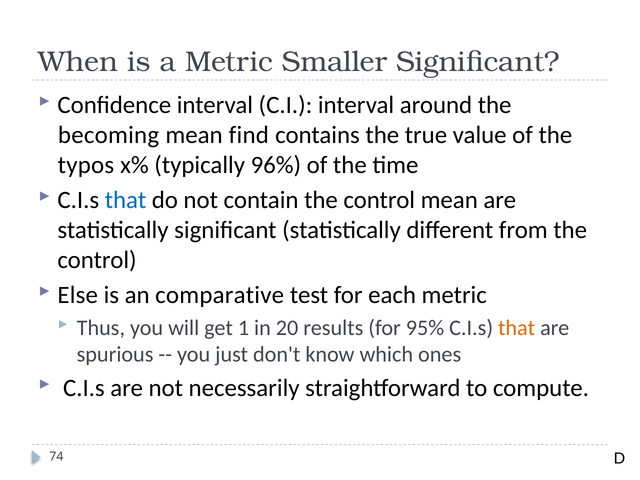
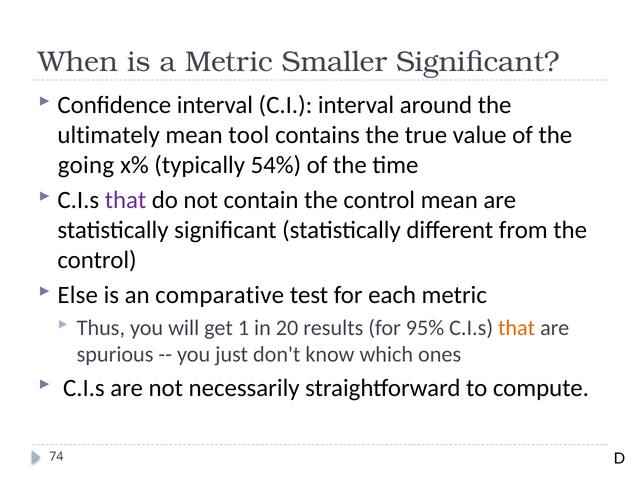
becoming: becoming -> ultimately
find: find -> tool
typos: typos -> going
96%: 96% -> 54%
that at (126, 200) colour: blue -> purple
